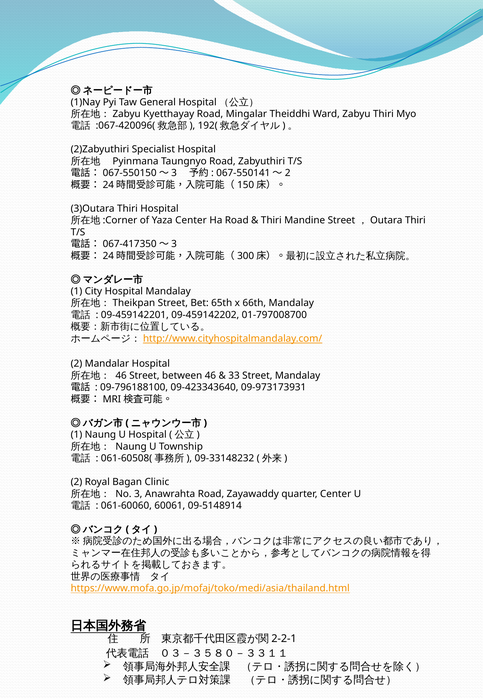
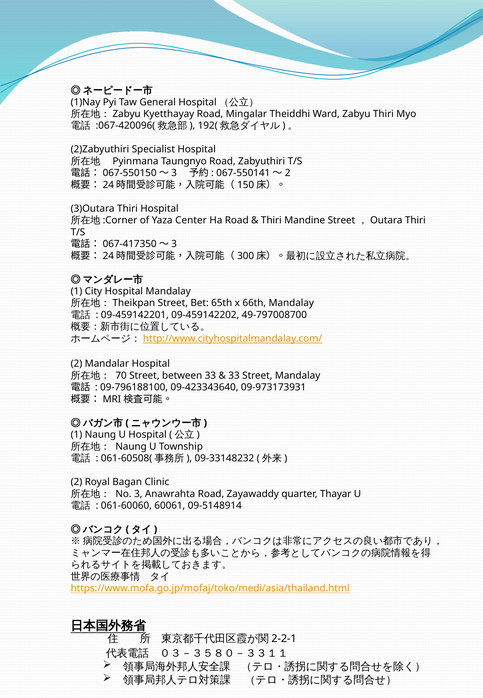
01-797008700: 01-797008700 -> 49-797008700
46 at (121, 375): 46 -> 70
between 46: 46 -> 33
quarter Center: Center -> Thayar
